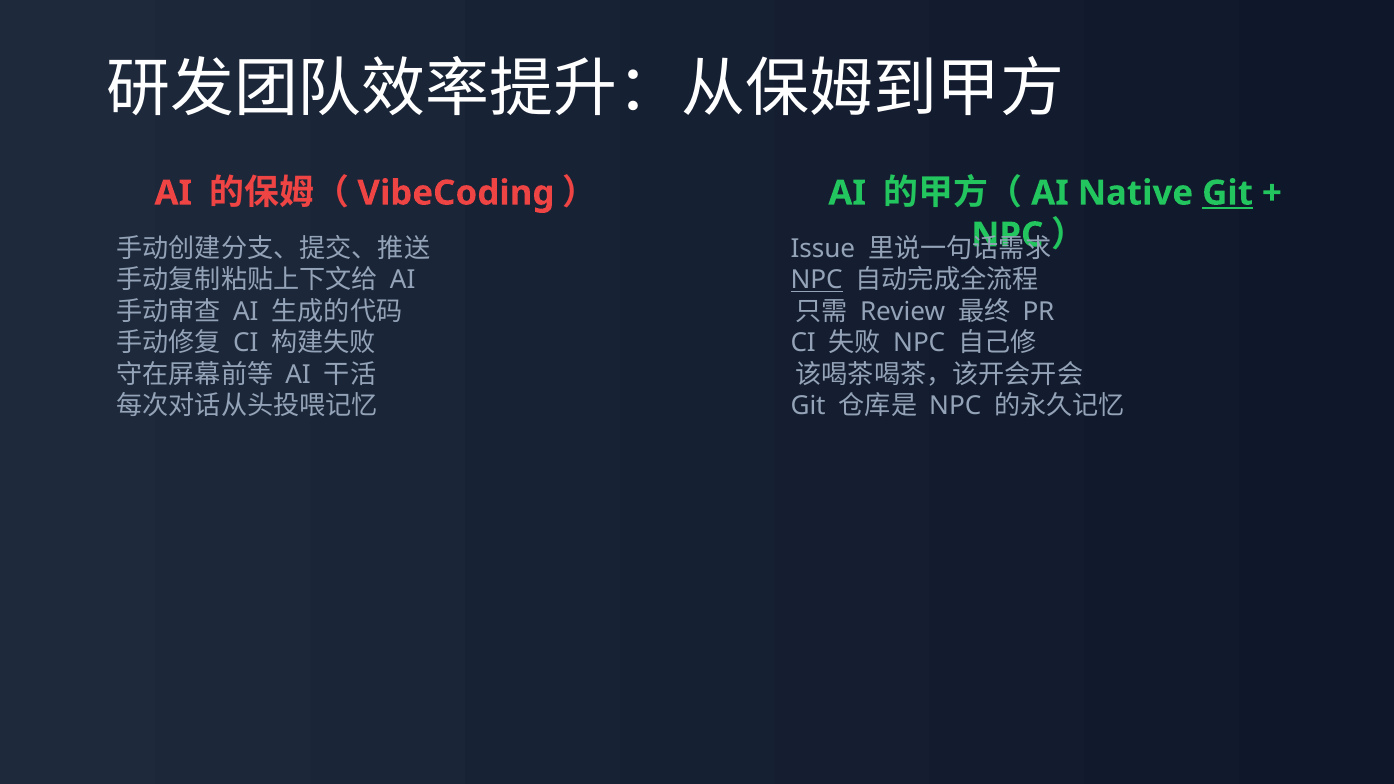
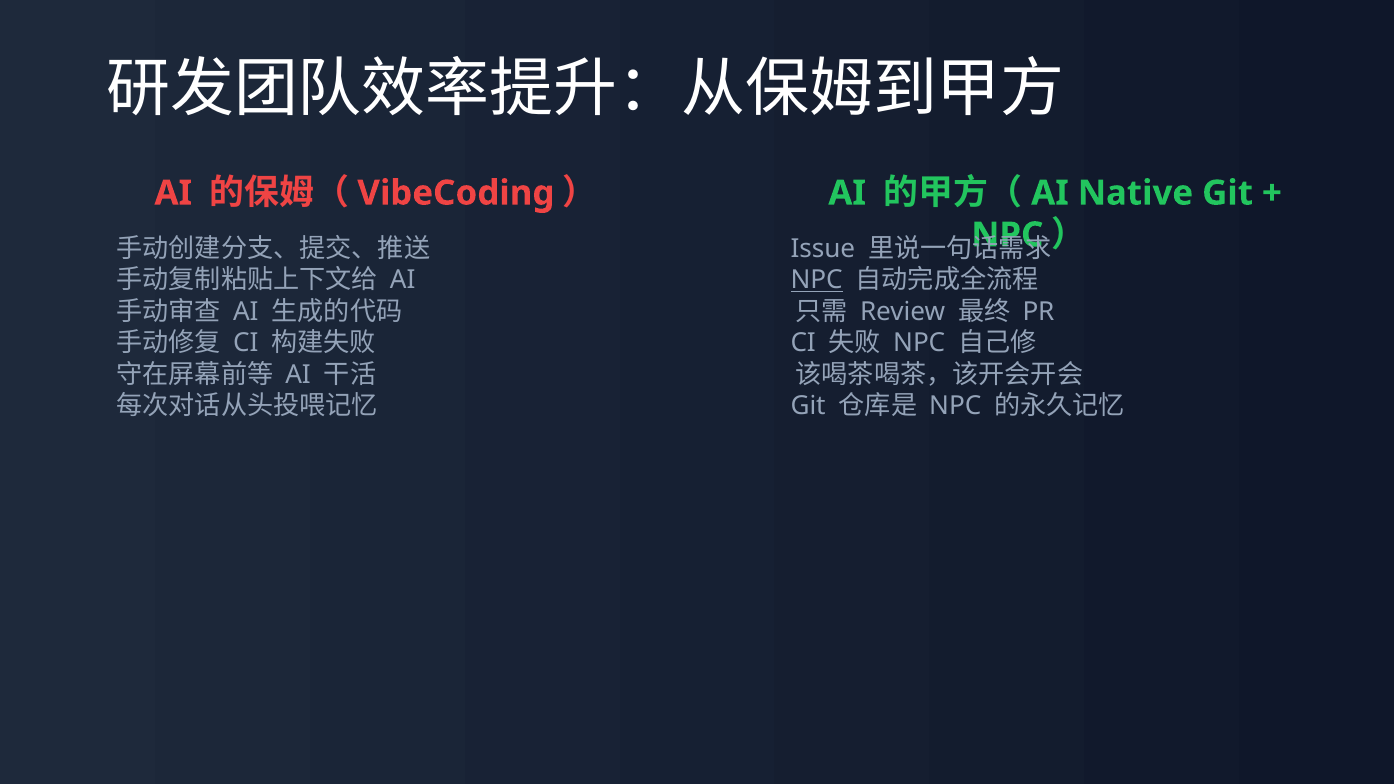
Git at (1228, 193) underline: present -> none
